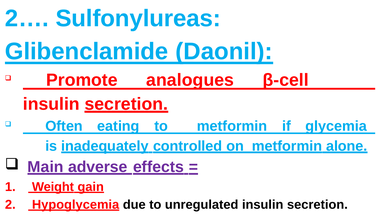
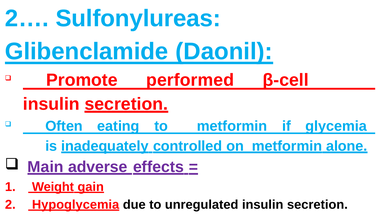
analogues: analogues -> performed
